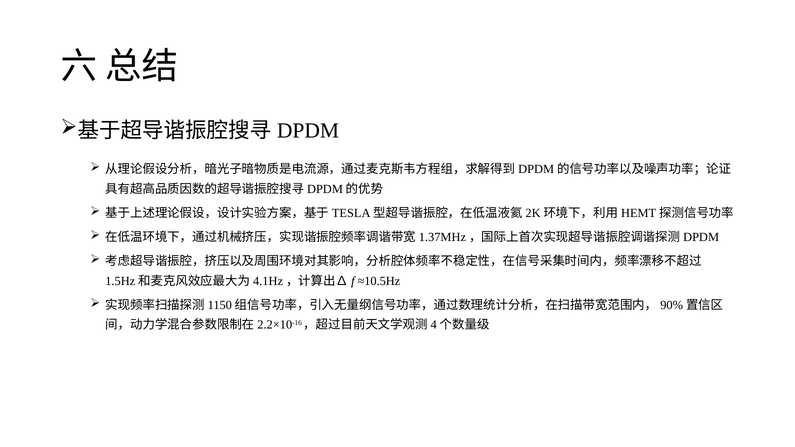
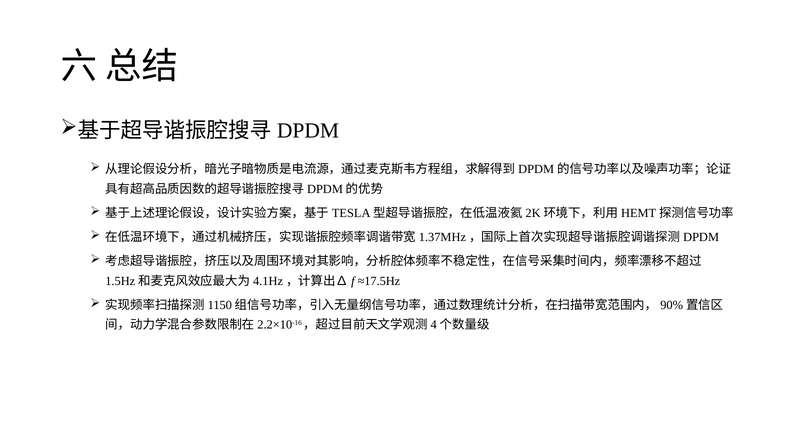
≈10.5Hz: ≈10.5Hz -> ≈17.5Hz
